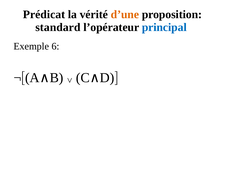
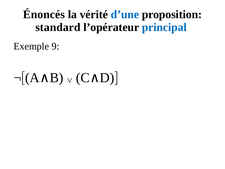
Prédicat: Prédicat -> Énoncés
d’une colour: orange -> blue
6: 6 -> 9
